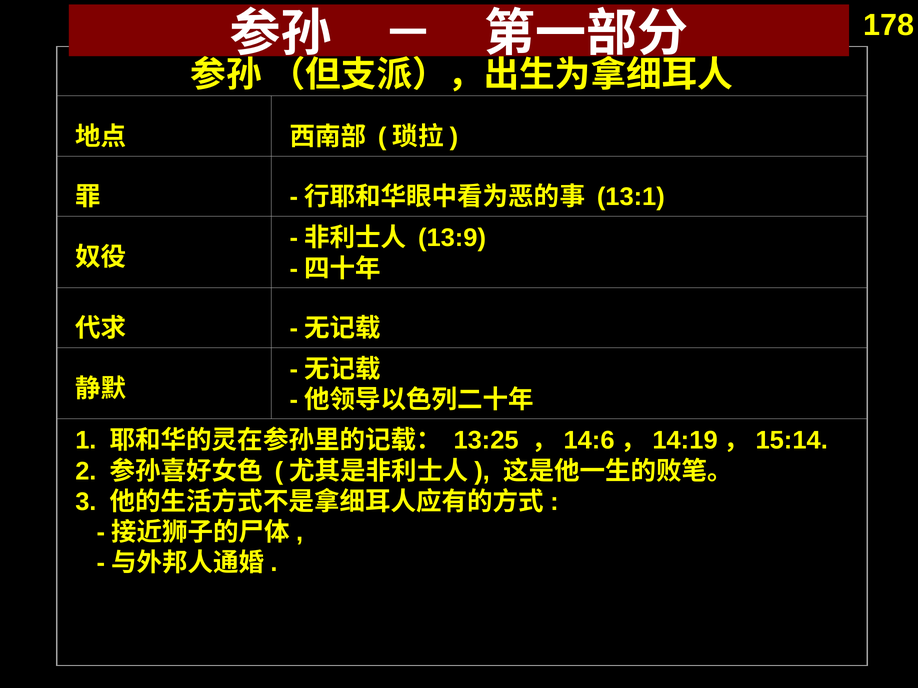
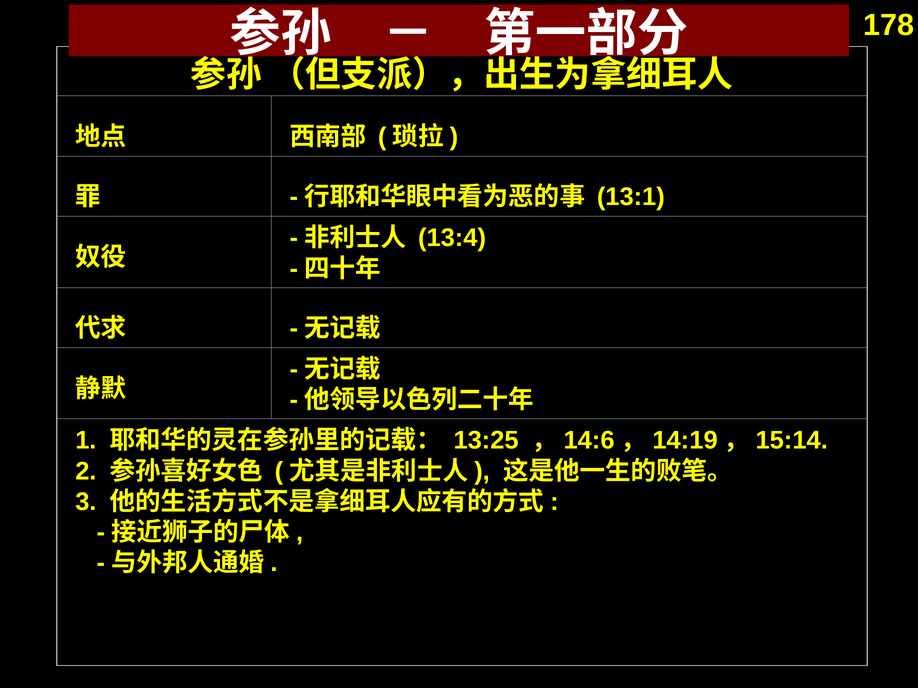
13:9: 13:9 -> 13:4
